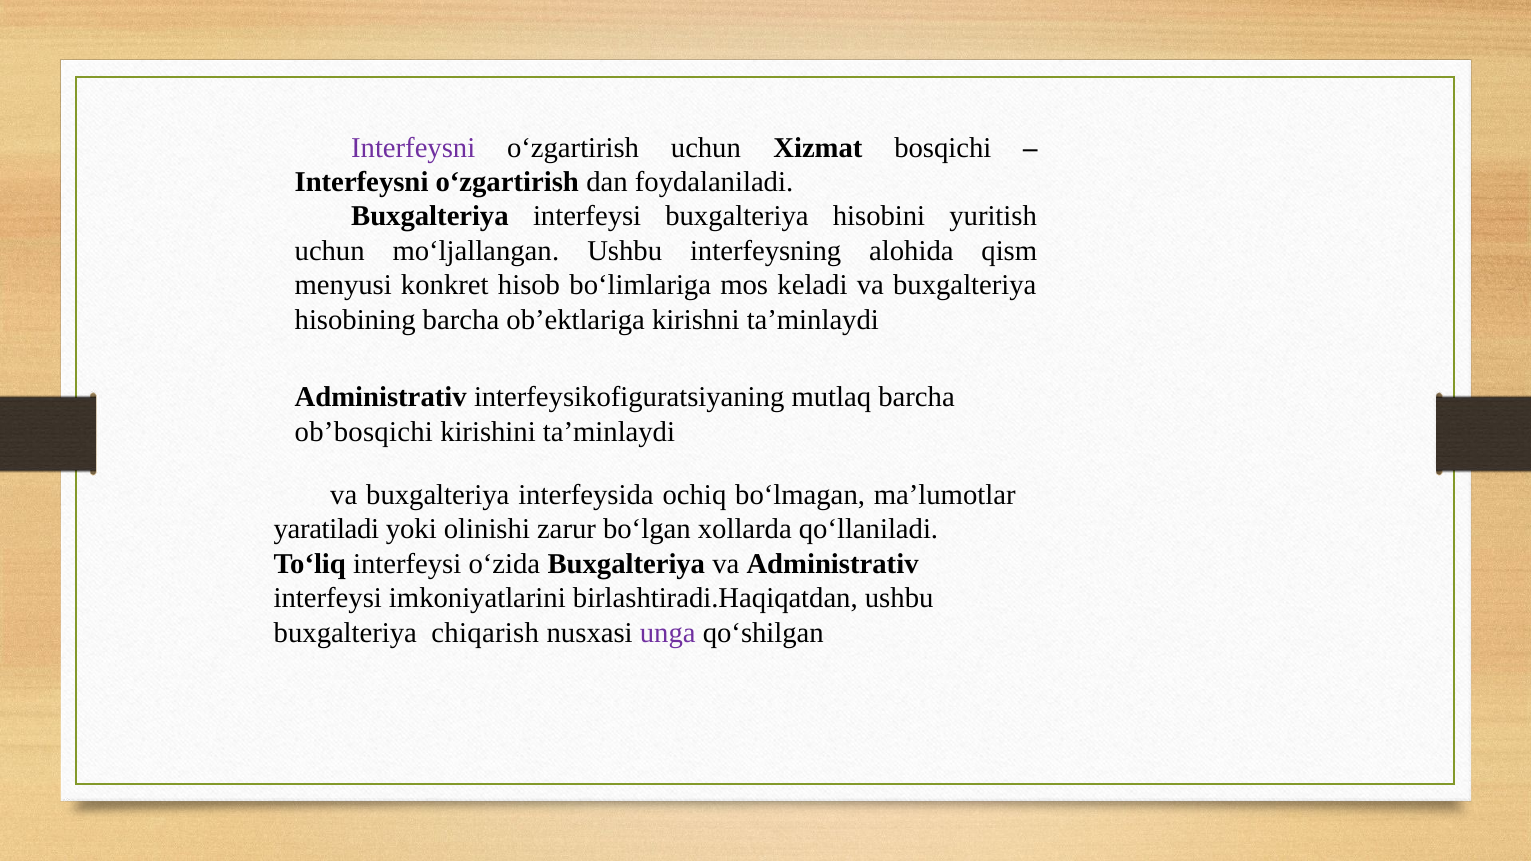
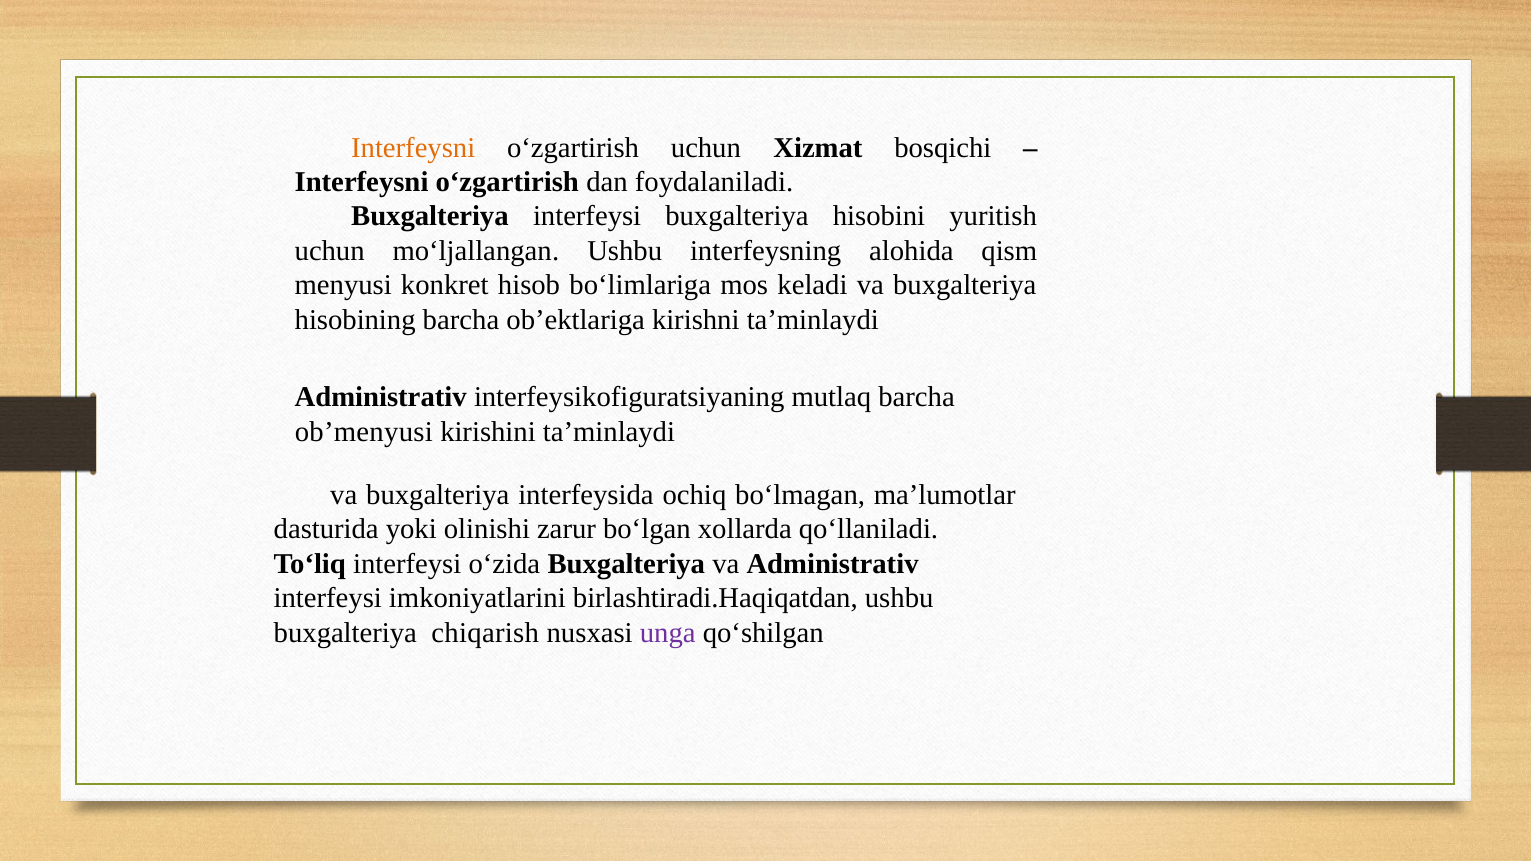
Interfeysni at (413, 148) colour: purple -> orange
ob’bosqichi: ob’bosqichi -> ob’menyusi
yaratiladi: yaratiladi -> dasturida
